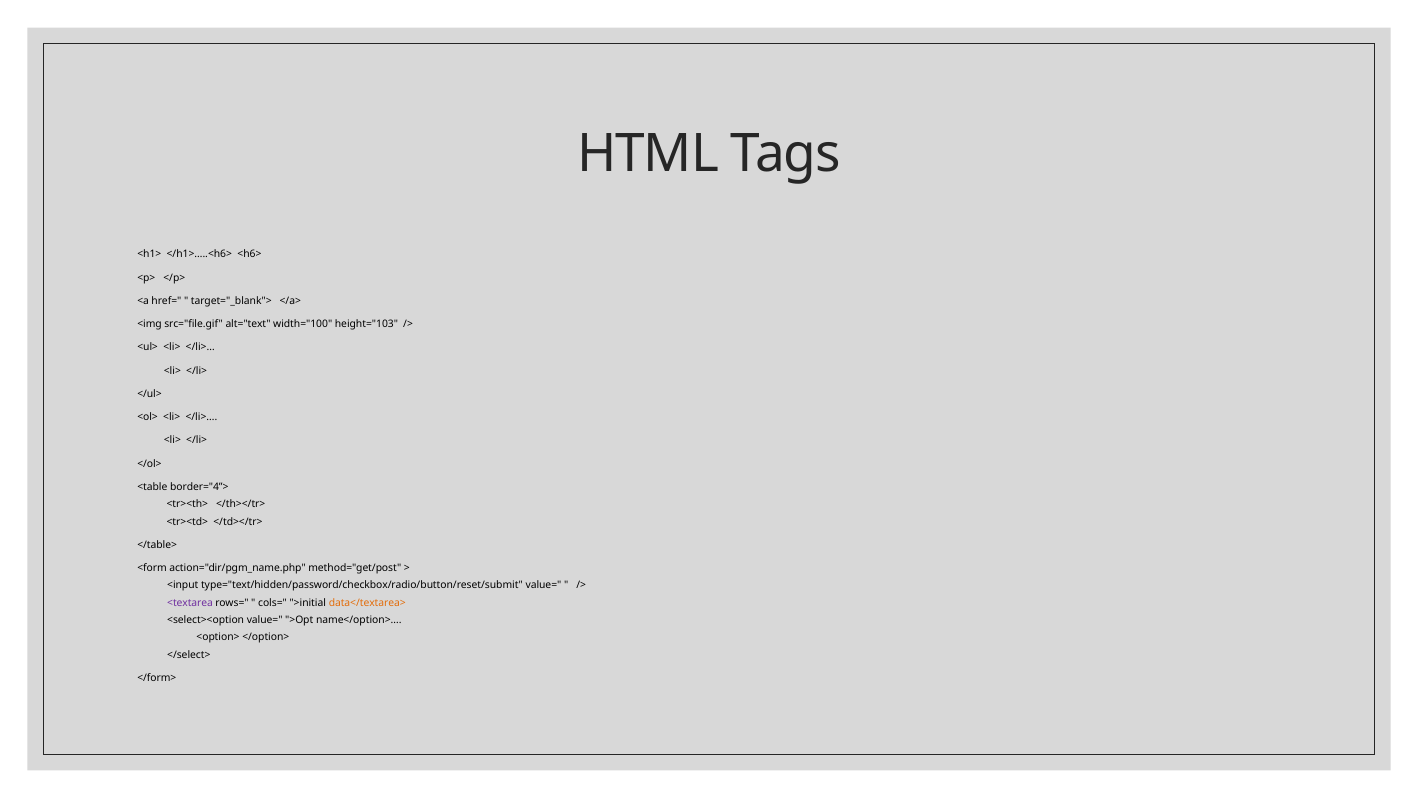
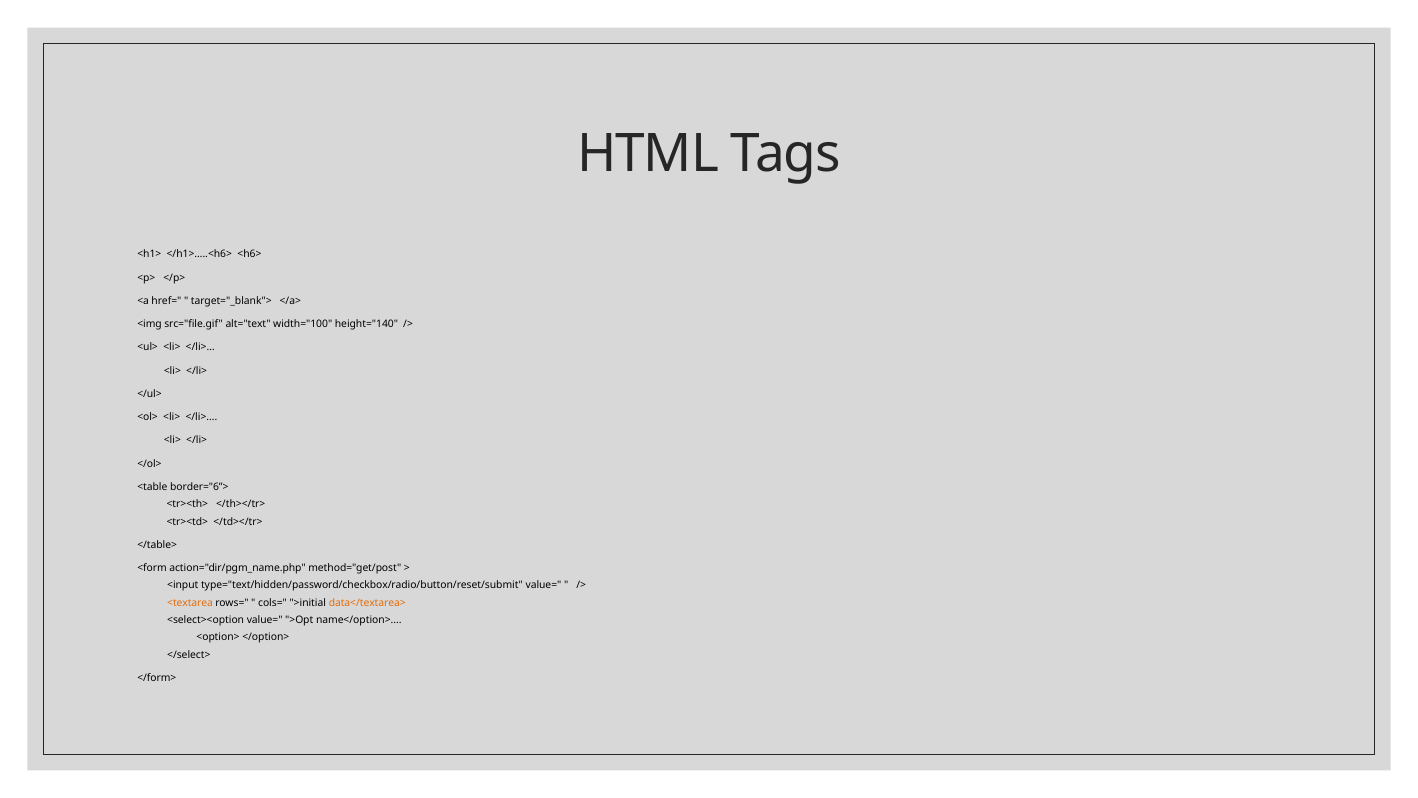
height="103: height="103 -> height="140
border="4”>: border="4”> -> border="6”>
<textarea colour: purple -> orange
